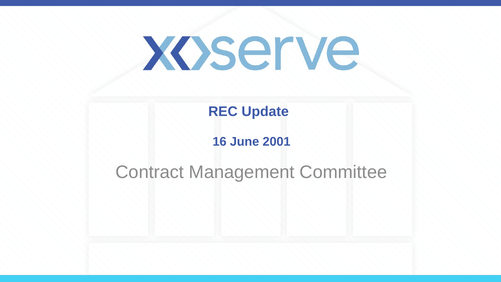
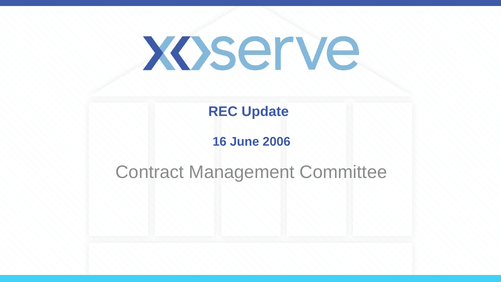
2001: 2001 -> 2006
